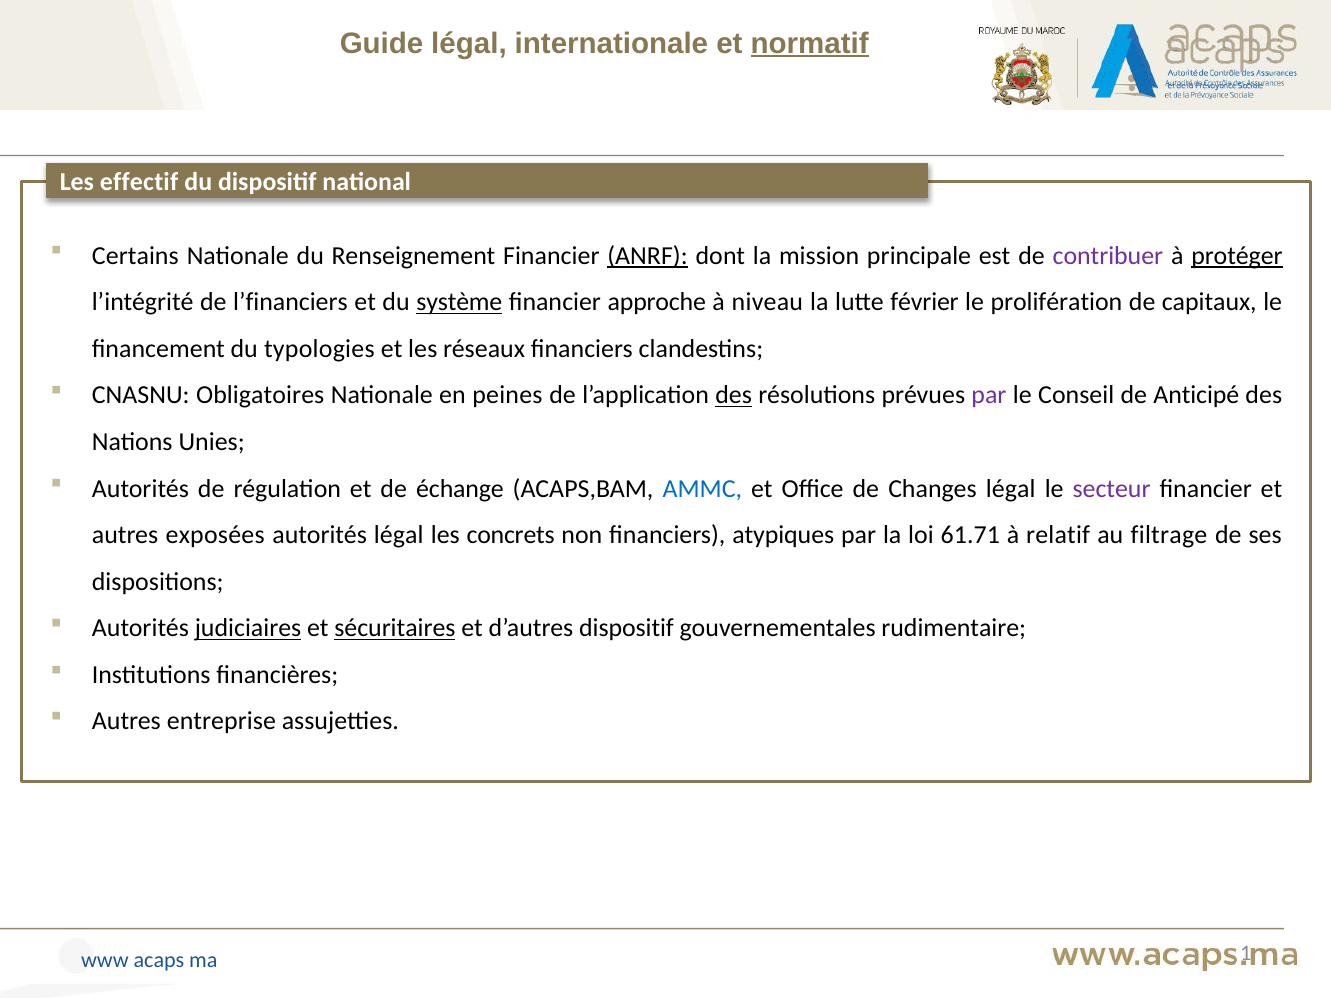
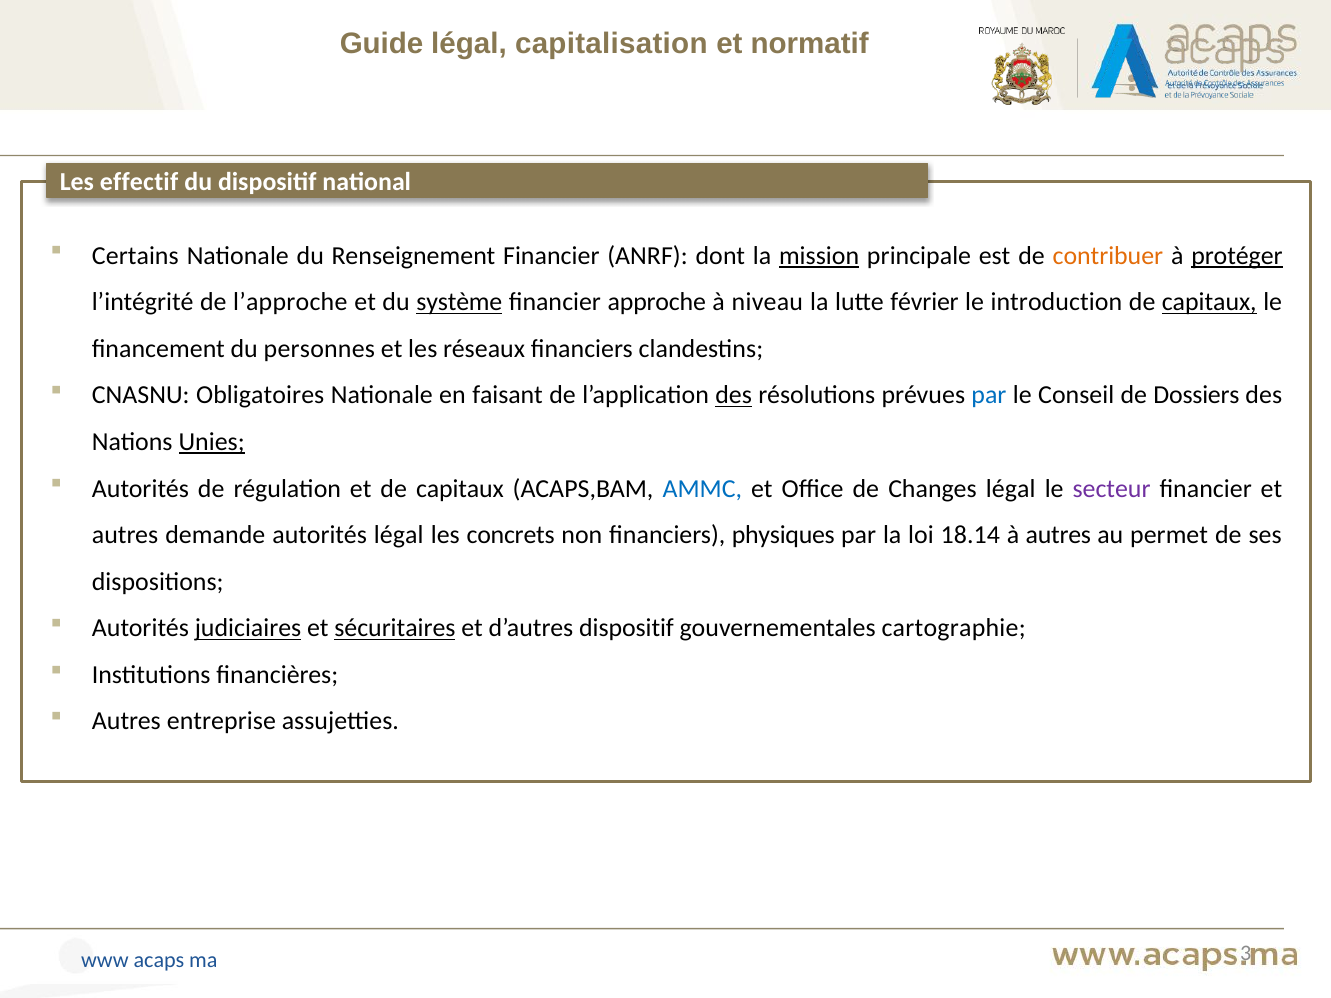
internationale: internationale -> capitalisation
normatif underline: present -> none
ANRF underline: present -> none
mission underline: none -> present
contribuer colour: purple -> orange
l’financiers: l’financiers -> l’approche
prolifération: prolifération -> introduction
capitaux at (1209, 302) underline: none -> present
typologies: typologies -> personnes
peines: peines -> faisant
par at (989, 395) colour: purple -> blue
Anticipé: Anticipé -> Dossiers
Unies underline: none -> present
et de échange: échange -> capitaux
exposées: exposées -> demande
atypiques: atypiques -> physiques
61.71: 61.71 -> 18.14
à relatif: relatif -> autres
filtrage: filtrage -> permet
rudimentaire: rudimentaire -> cartographie
1: 1 -> 3
